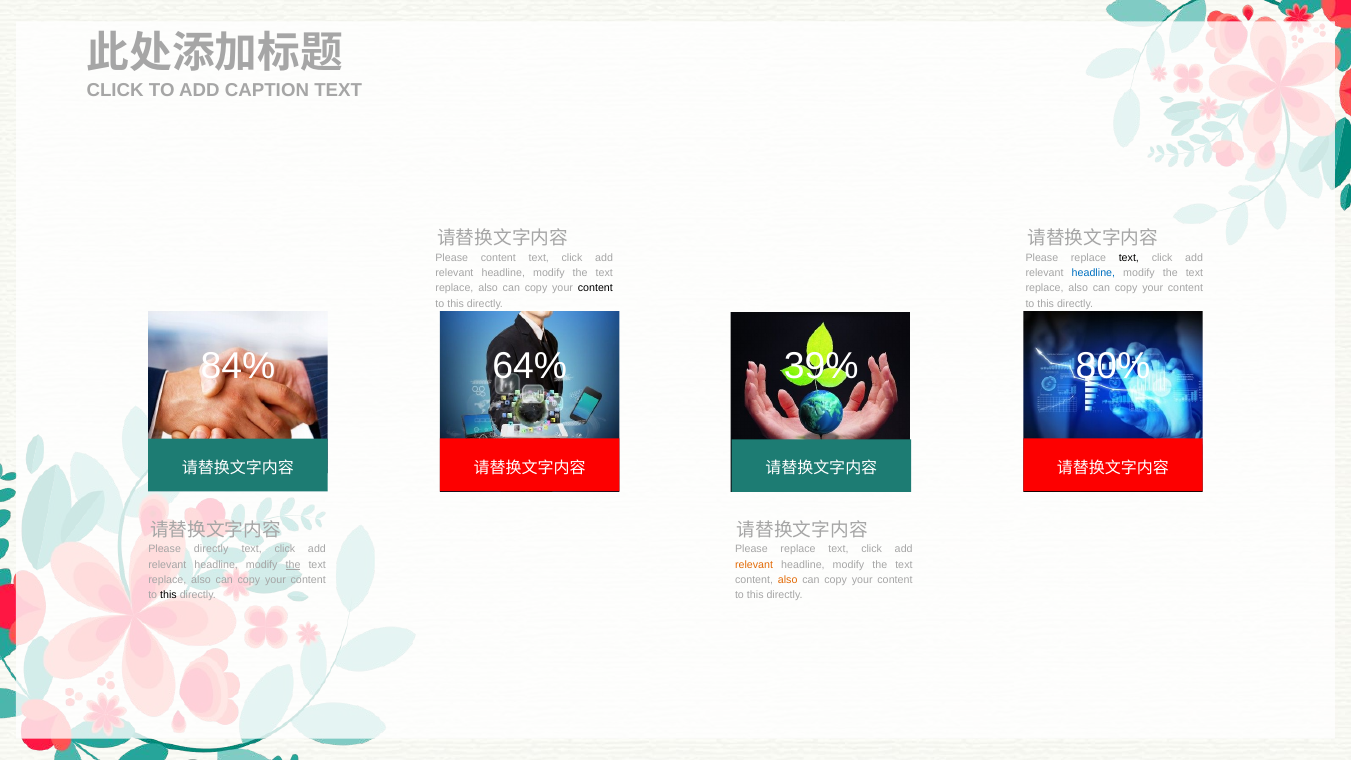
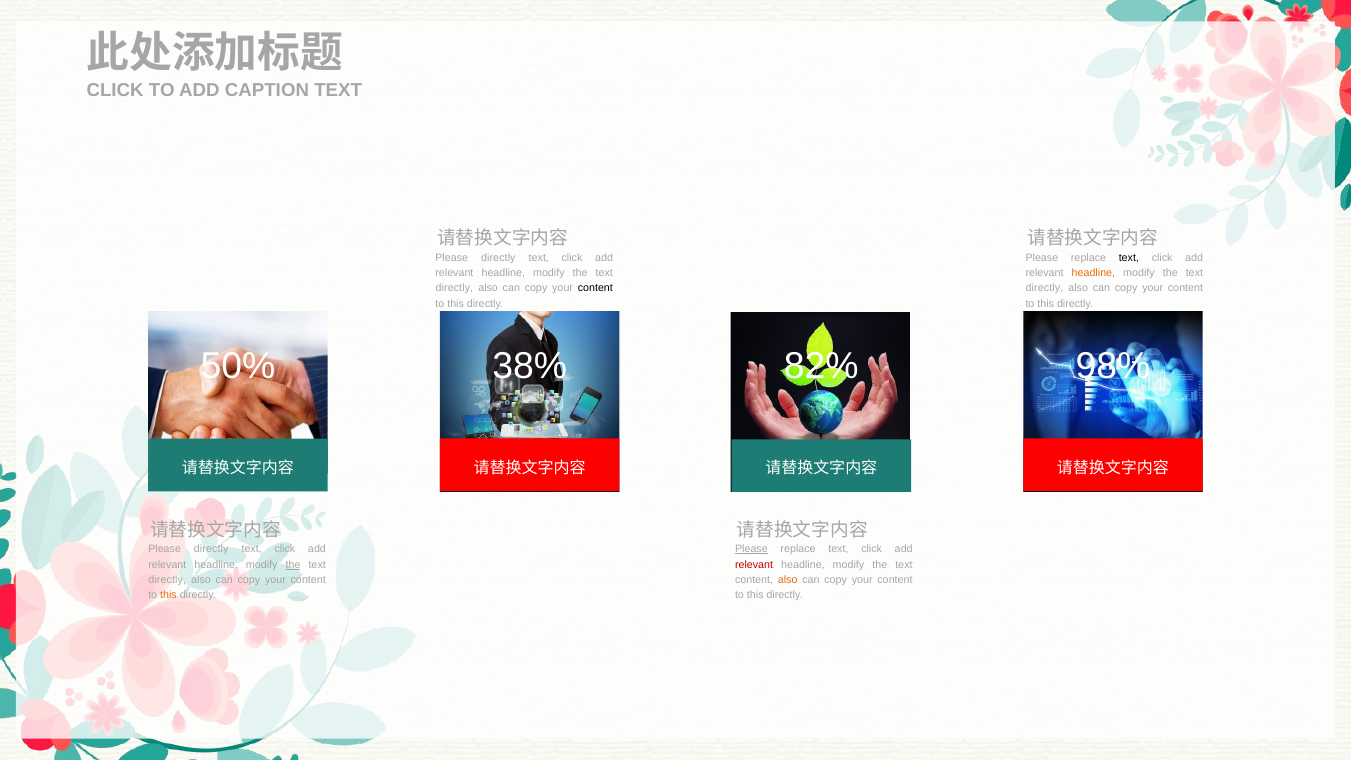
content at (498, 258): content -> directly
headline at (1093, 273) colour: blue -> orange
replace at (454, 288): replace -> directly
replace at (1045, 288): replace -> directly
64%: 64% -> 38%
80%: 80% -> 98%
84%: 84% -> 50%
39%: 39% -> 82%
Please at (751, 549) underline: none -> present
relevant at (754, 564) colour: orange -> red
replace at (167, 580): replace -> directly
this at (168, 595) colour: black -> orange
